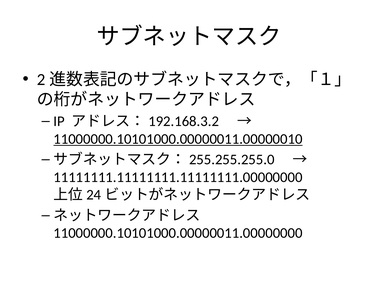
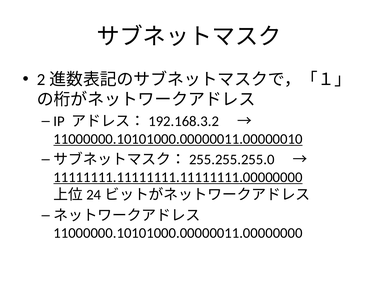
11111111.11111111.11111111.00000000 underline: none -> present
